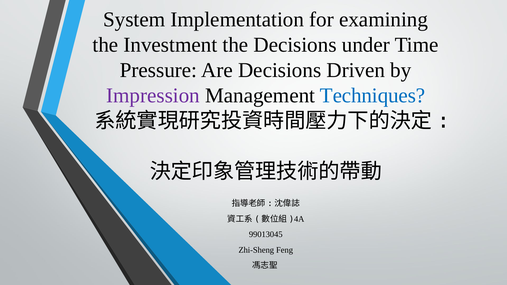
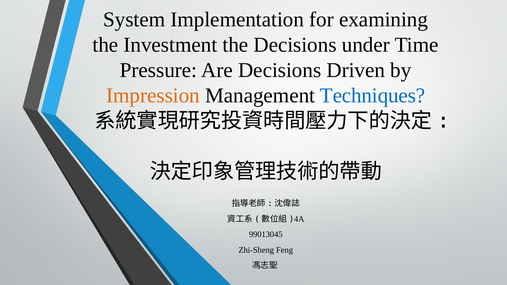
Impression colour: purple -> orange
